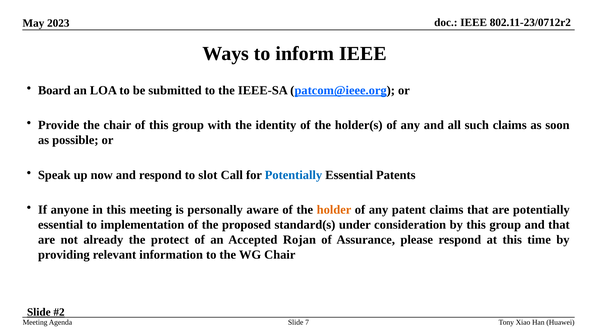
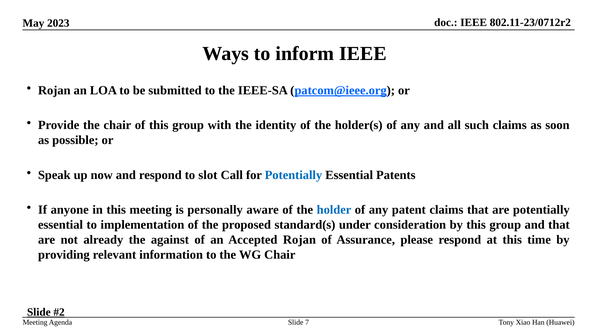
Board at (54, 90): Board -> Rojan
holder colour: orange -> blue
protect: protect -> against
